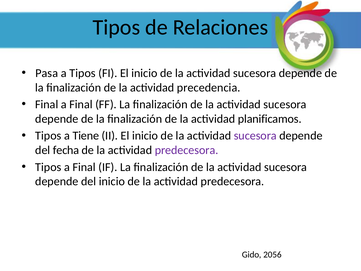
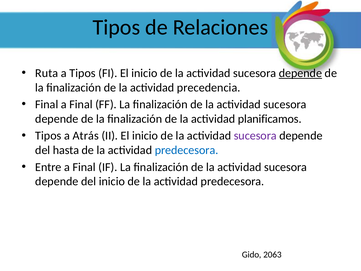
Pasa: Pasa -> Ruta
depende at (300, 73) underline: none -> present
Tiene: Tiene -> Atrás
fecha: fecha -> hasta
predecesora at (187, 150) colour: purple -> blue
Tipos at (48, 167): Tipos -> Entre
2056: 2056 -> 2063
